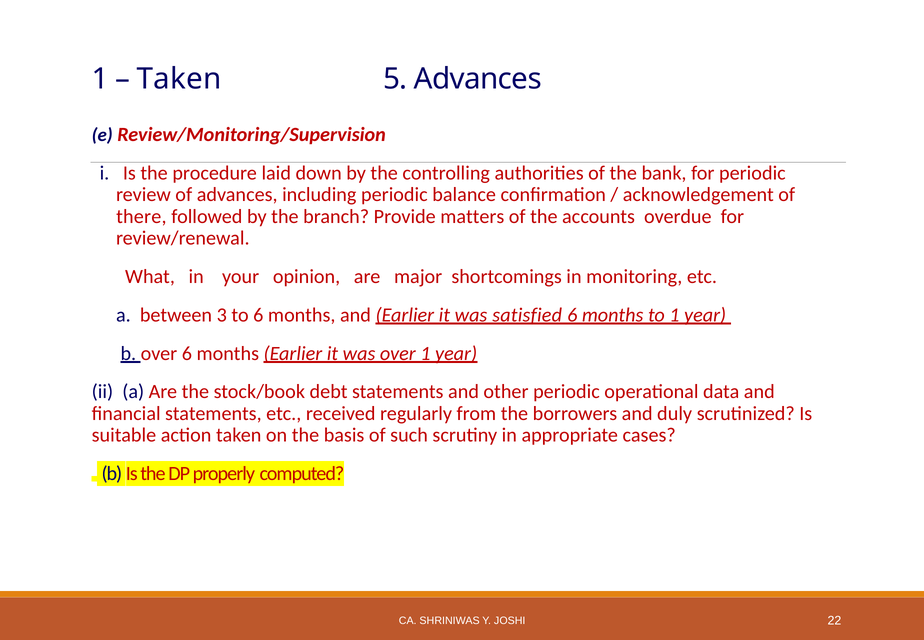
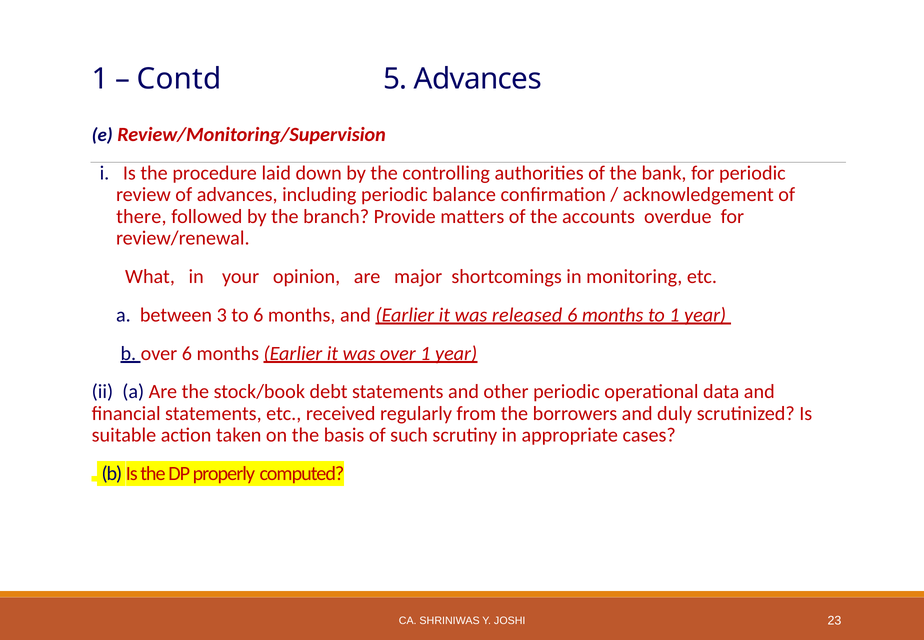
Taken at (179, 79): Taken -> Contd
satisfied: satisfied -> released
22: 22 -> 23
